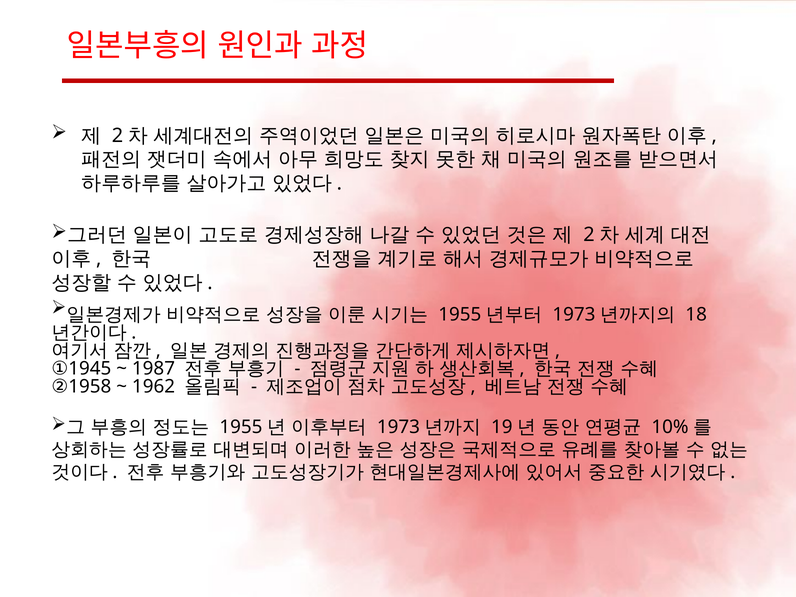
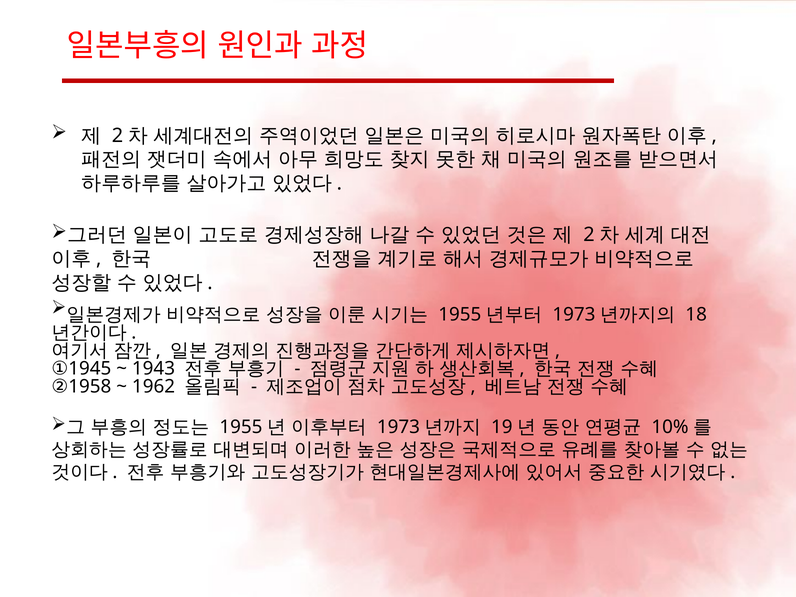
1987: 1987 -> 1943
